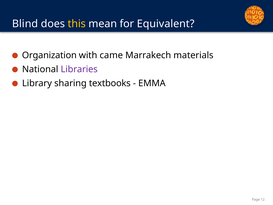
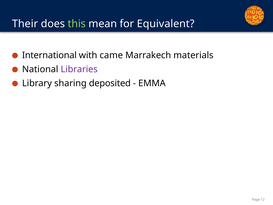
Blind: Blind -> Their
this colour: yellow -> light green
Organization: Organization -> International
textbooks: textbooks -> deposited
